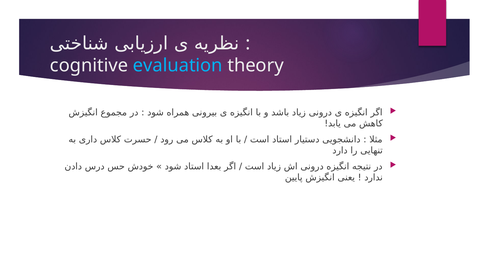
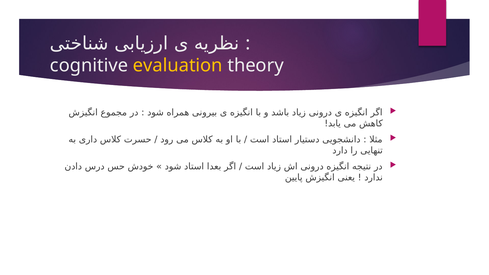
evaluation colour: light blue -> yellow
